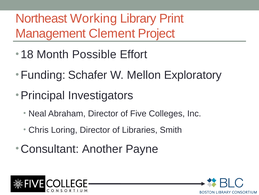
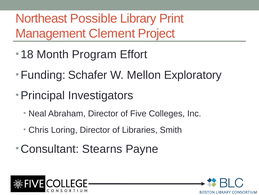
Working: Working -> Possible
Possible: Possible -> Program
Another: Another -> Stearns
